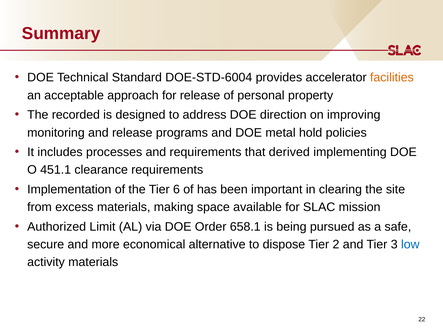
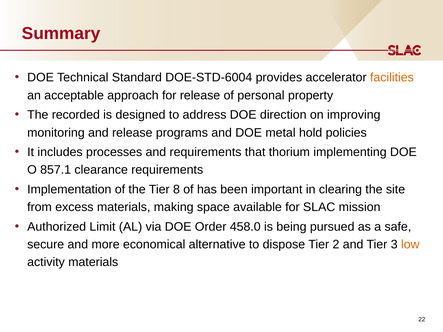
derived: derived -> thorium
451.1: 451.1 -> 857.1
6: 6 -> 8
658.1: 658.1 -> 458.0
low colour: blue -> orange
